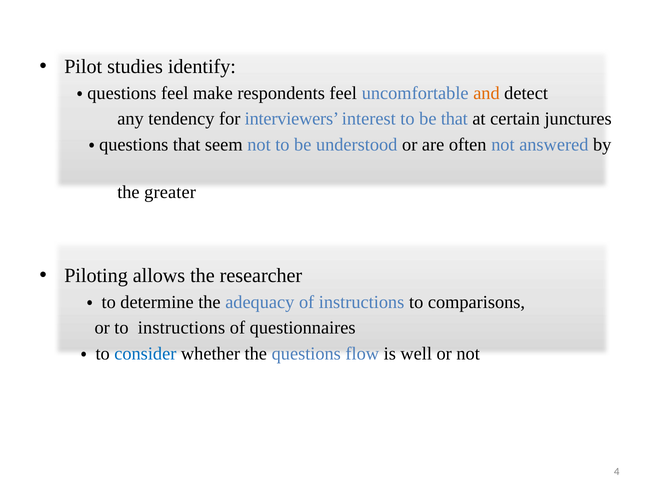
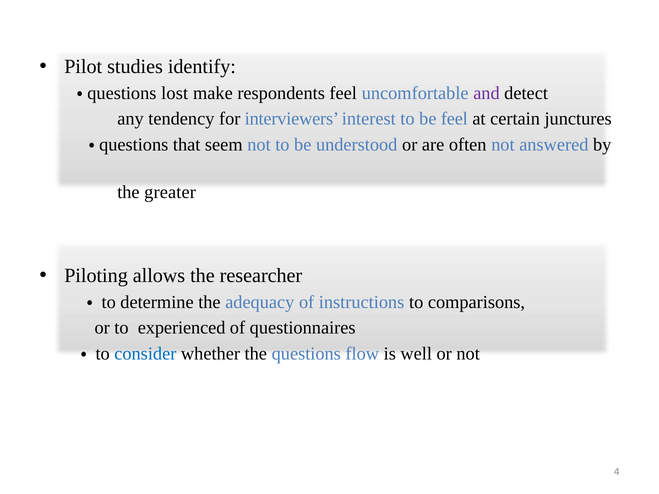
feel at (175, 93): feel -> lost
and colour: orange -> purple
be that: that -> feel
to instructions: instructions -> experienced
